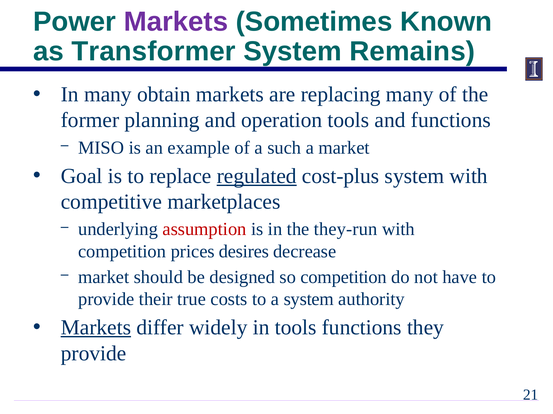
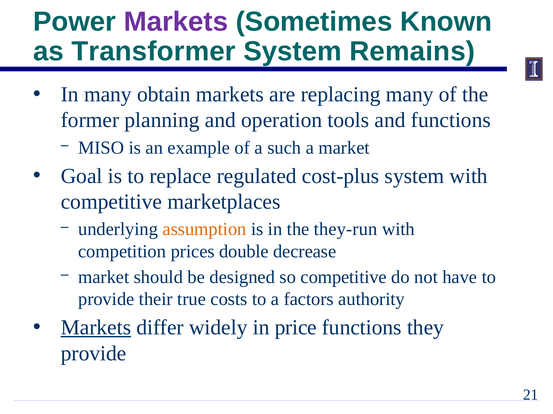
regulated underline: present -> none
assumption colour: red -> orange
desires: desires -> double
so competition: competition -> competitive
a system: system -> factors
in tools: tools -> price
